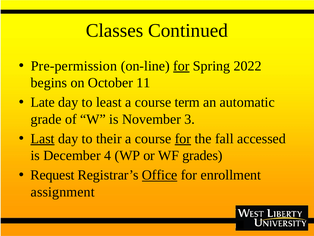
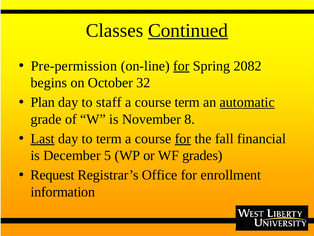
Continued underline: none -> present
2022: 2022 -> 2082
11: 11 -> 32
Late: Late -> Plan
least: least -> staff
automatic underline: none -> present
3: 3 -> 8
to their: their -> term
accessed: accessed -> financial
4: 4 -> 5
Office underline: present -> none
assignment: assignment -> information
